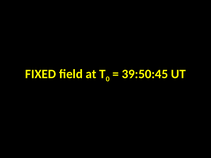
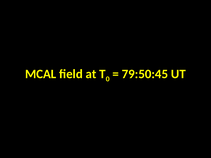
FIXED: FIXED -> MCAL
39:50:45: 39:50:45 -> 79:50:45
